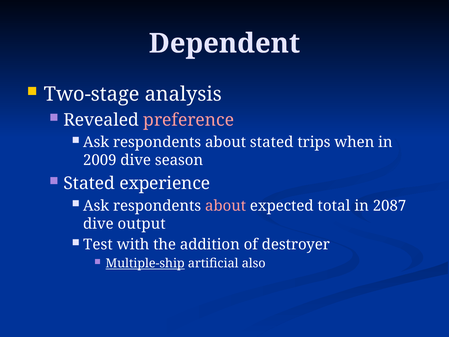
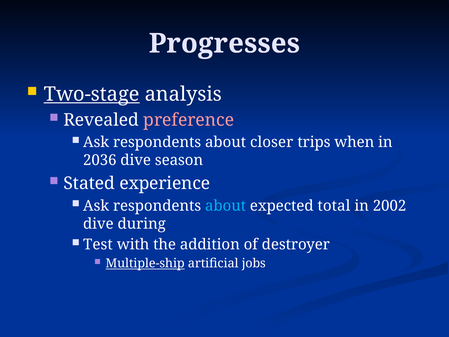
Dependent: Dependent -> Progresses
Two-stage underline: none -> present
about stated: stated -> closer
2009: 2009 -> 2036
about at (226, 206) colour: pink -> light blue
2087: 2087 -> 2002
output: output -> during
also: also -> jobs
